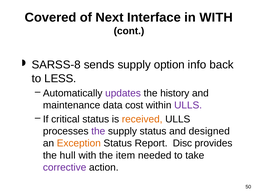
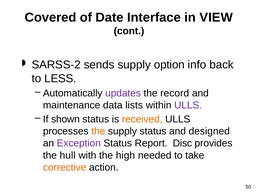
Next: Next -> Date
in WITH: WITH -> VIEW
SARSS-8: SARSS-8 -> SARSS-2
history: history -> record
cost: cost -> lists
critical: critical -> shown
the at (98, 132) colour: purple -> orange
Exception colour: orange -> purple
item: item -> high
corrective colour: purple -> orange
